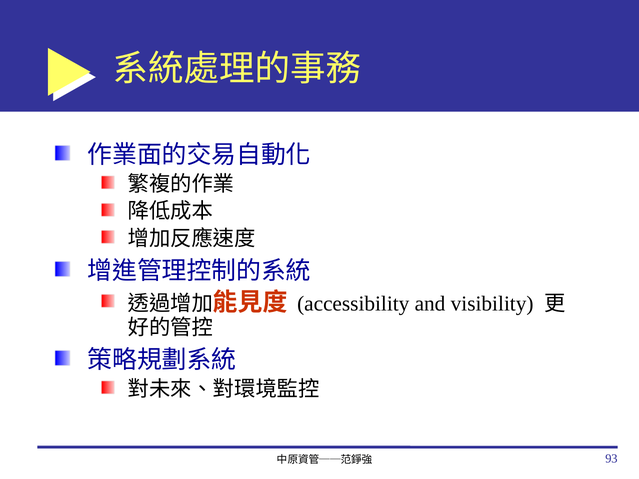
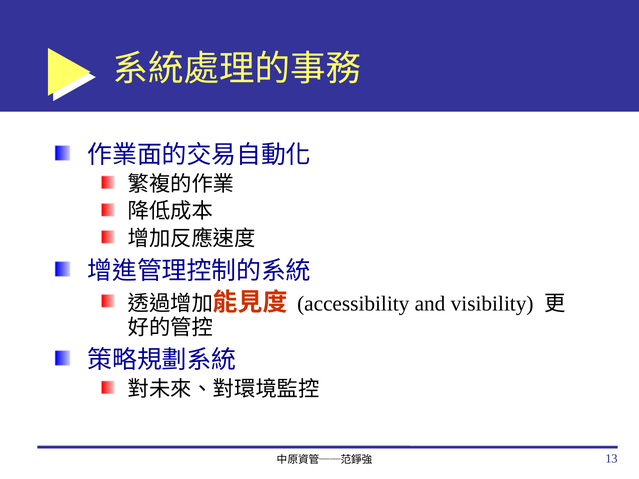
93: 93 -> 13
